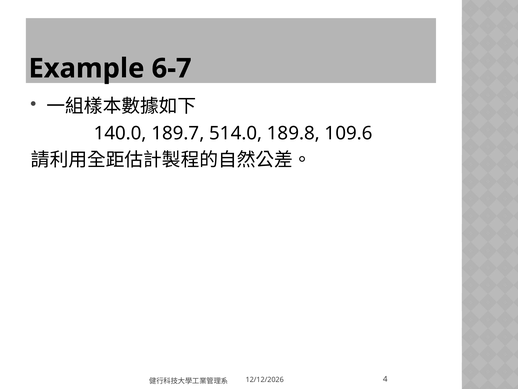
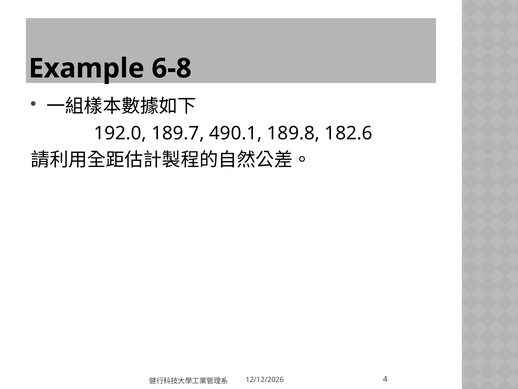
6-7: 6-7 -> 6-8
140.0: 140.0 -> 192.0
514.0: 514.0 -> 490.1
109.6: 109.6 -> 182.6
